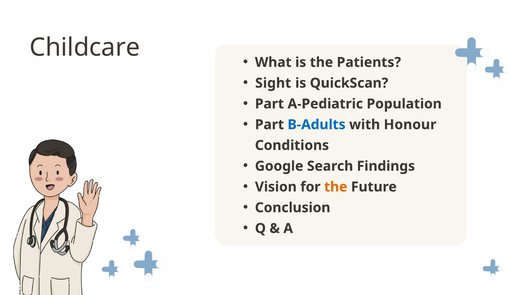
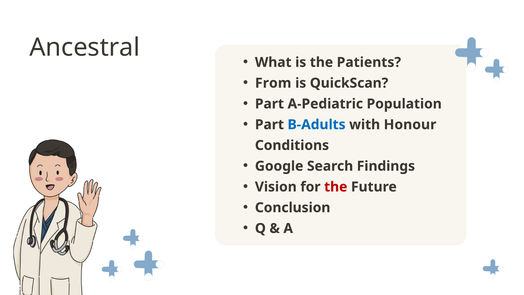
Childcare: Childcare -> Ancestral
Sight: Sight -> From
the at (336, 187) colour: orange -> red
